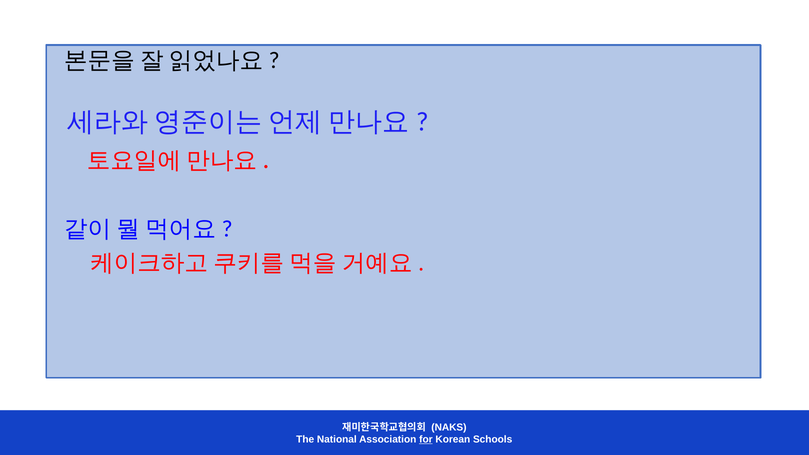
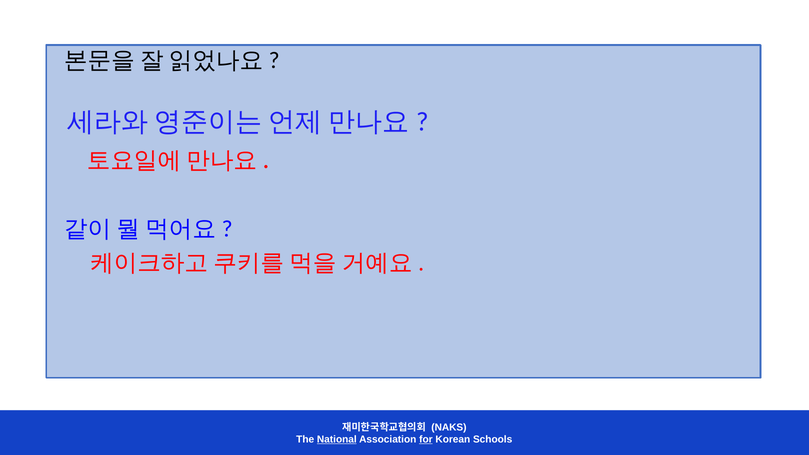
National underline: none -> present
